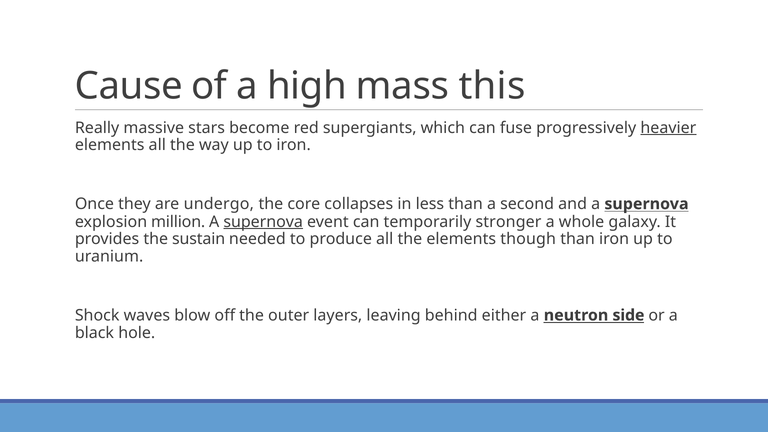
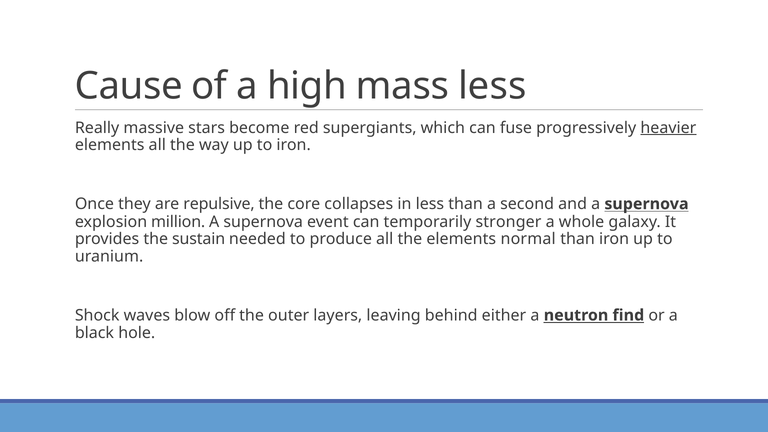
mass this: this -> less
undergo: undergo -> repulsive
supernova at (263, 222) underline: present -> none
though: though -> normal
side: side -> find
